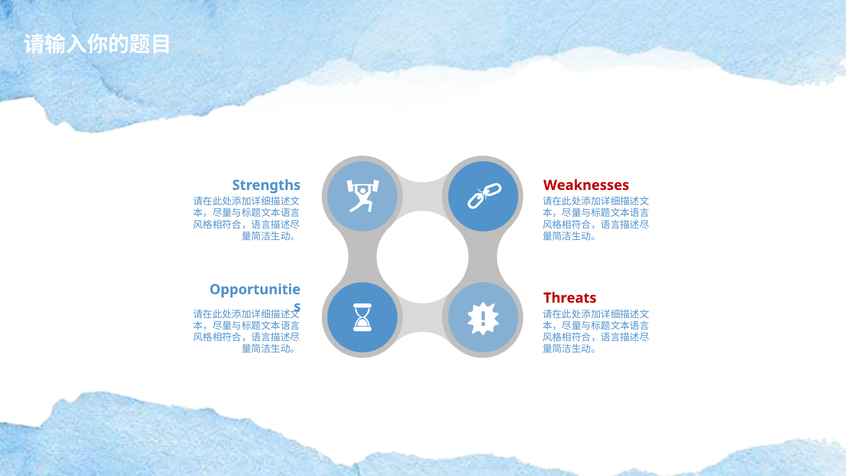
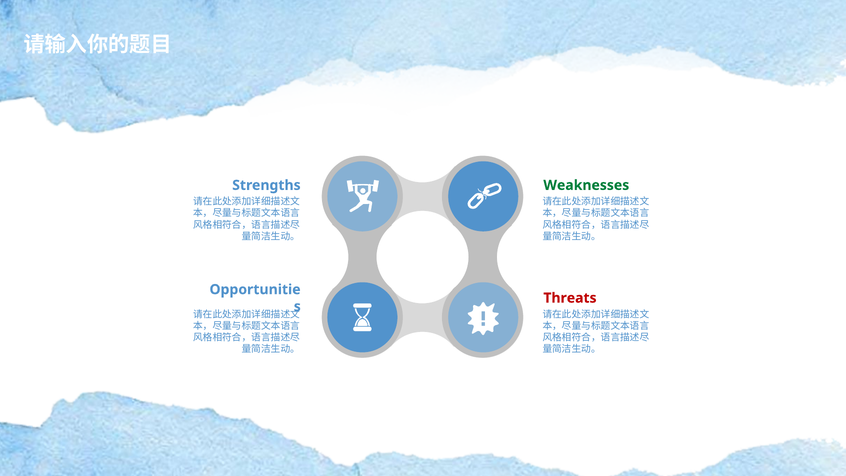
Weaknesses colour: red -> green
